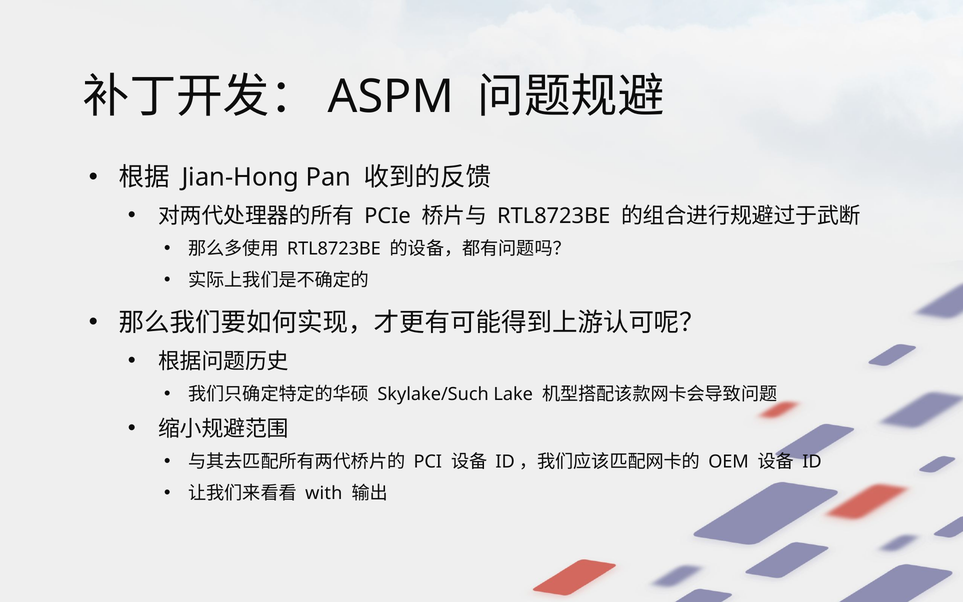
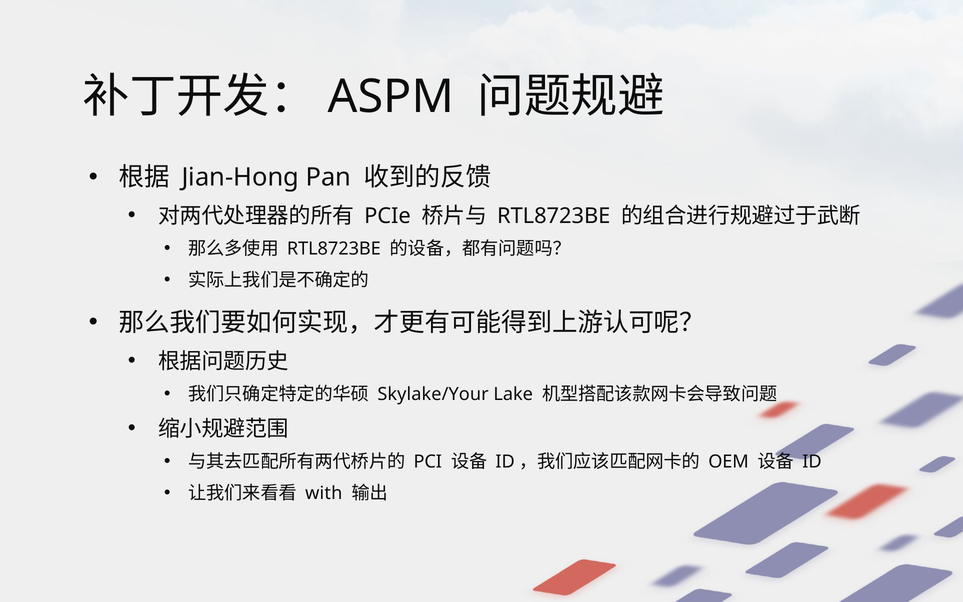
Skylake/Such: Skylake/Such -> Skylake/Your
